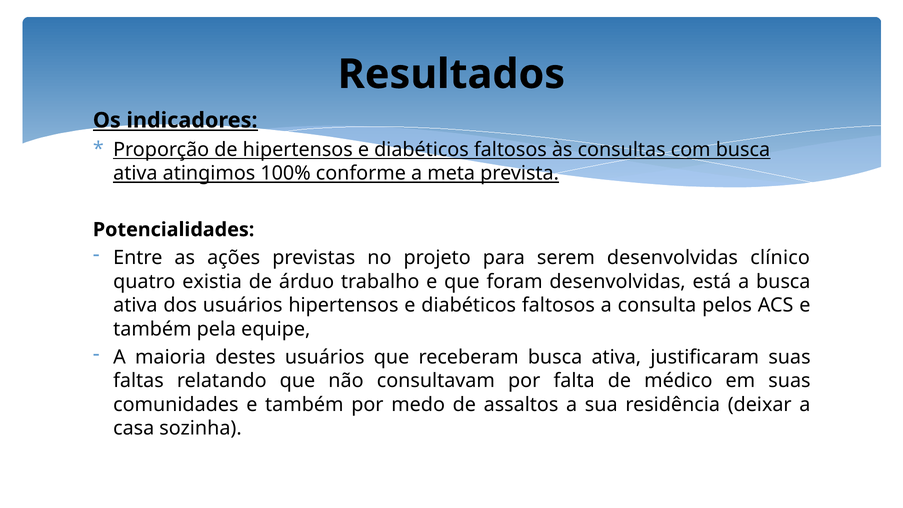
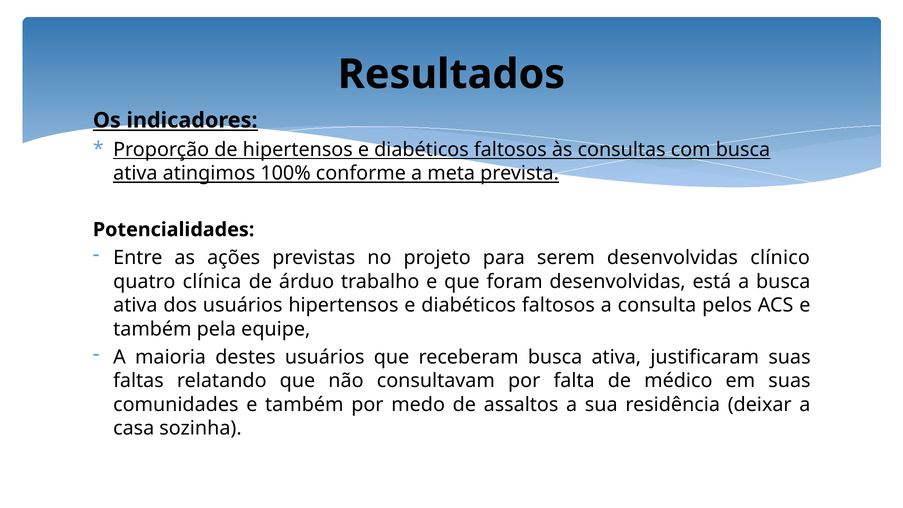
existia: existia -> clínica
